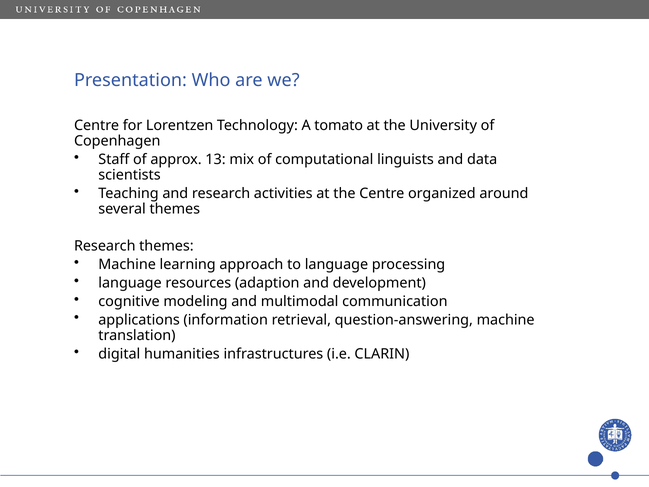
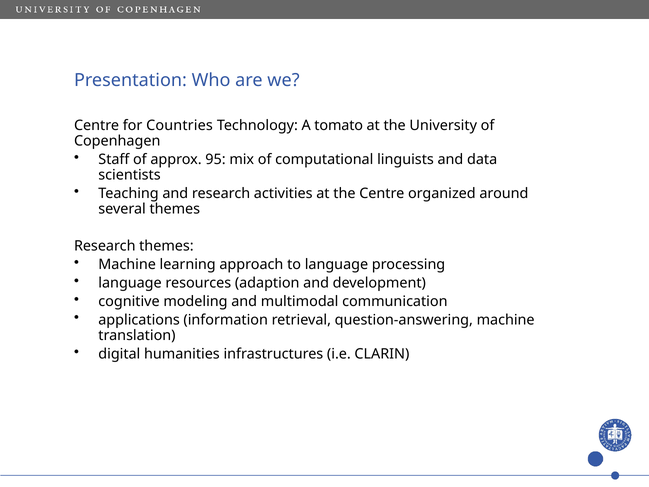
Lorentzen: Lorentzen -> Countries
13: 13 -> 95
